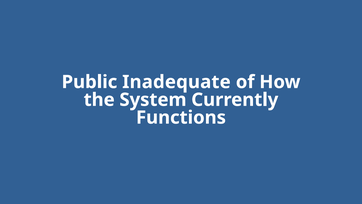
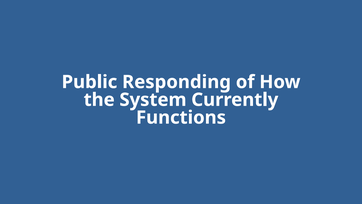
Inadequate: Inadequate -> Responding
